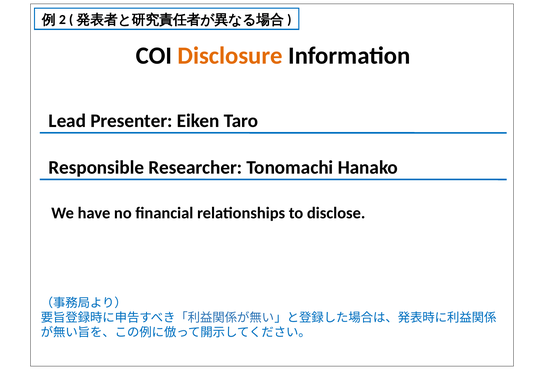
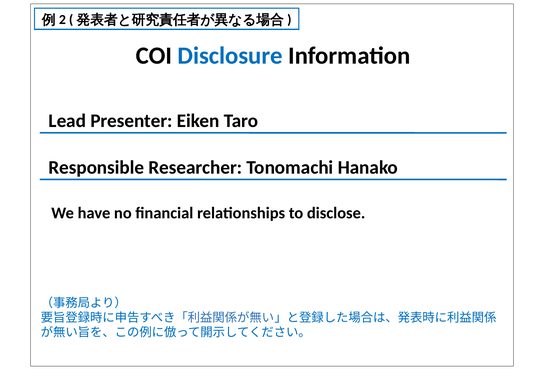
Disclosure colour: orange -> blue
